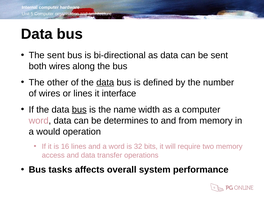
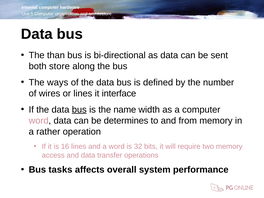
The sent: sent -> than
both wires: wires -> store
other: other -> ways
data at (105, 82) underline: present -> none
would: would -> rather
